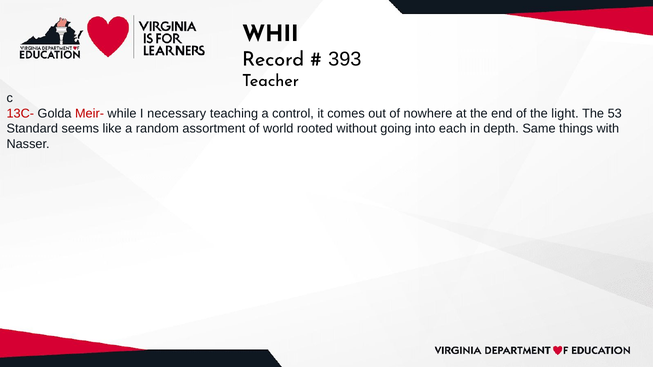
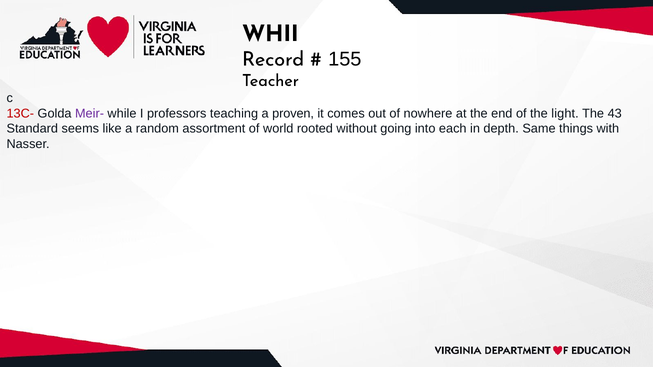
393: 393 -> 155
Meir- colour: red -> purple
necessary: necessary -> professors
control: control -> proven
53: 53 -> 43
